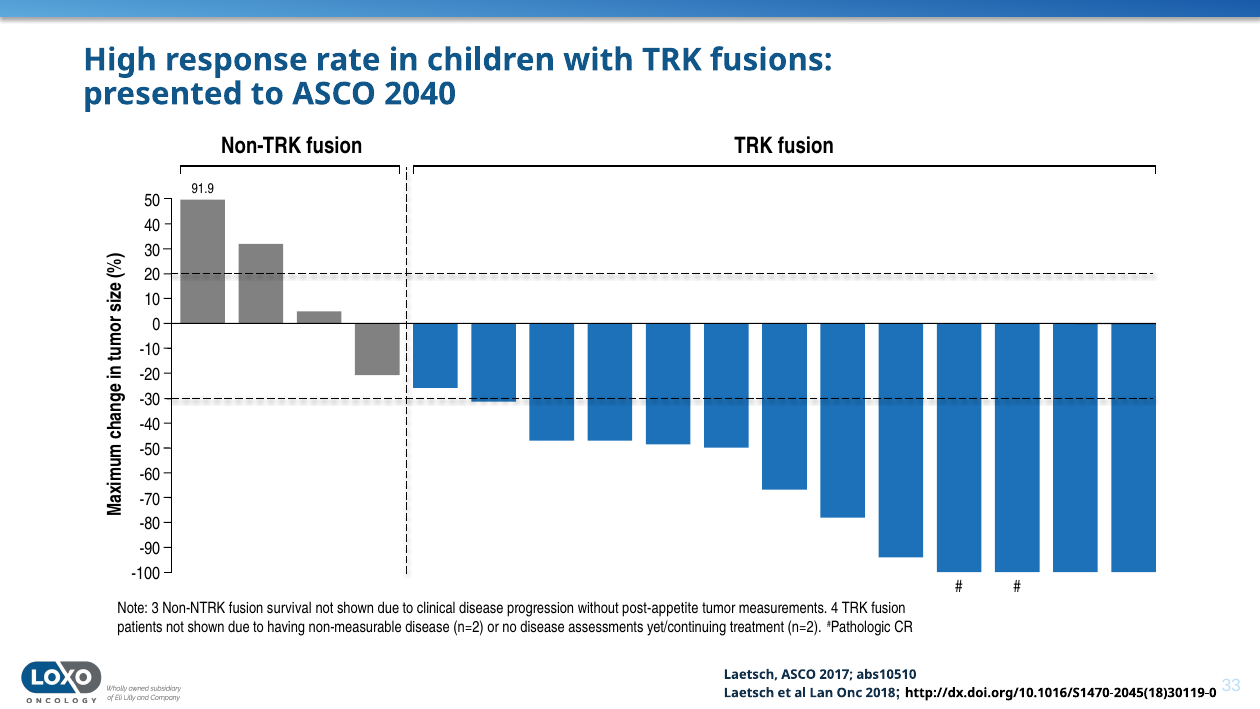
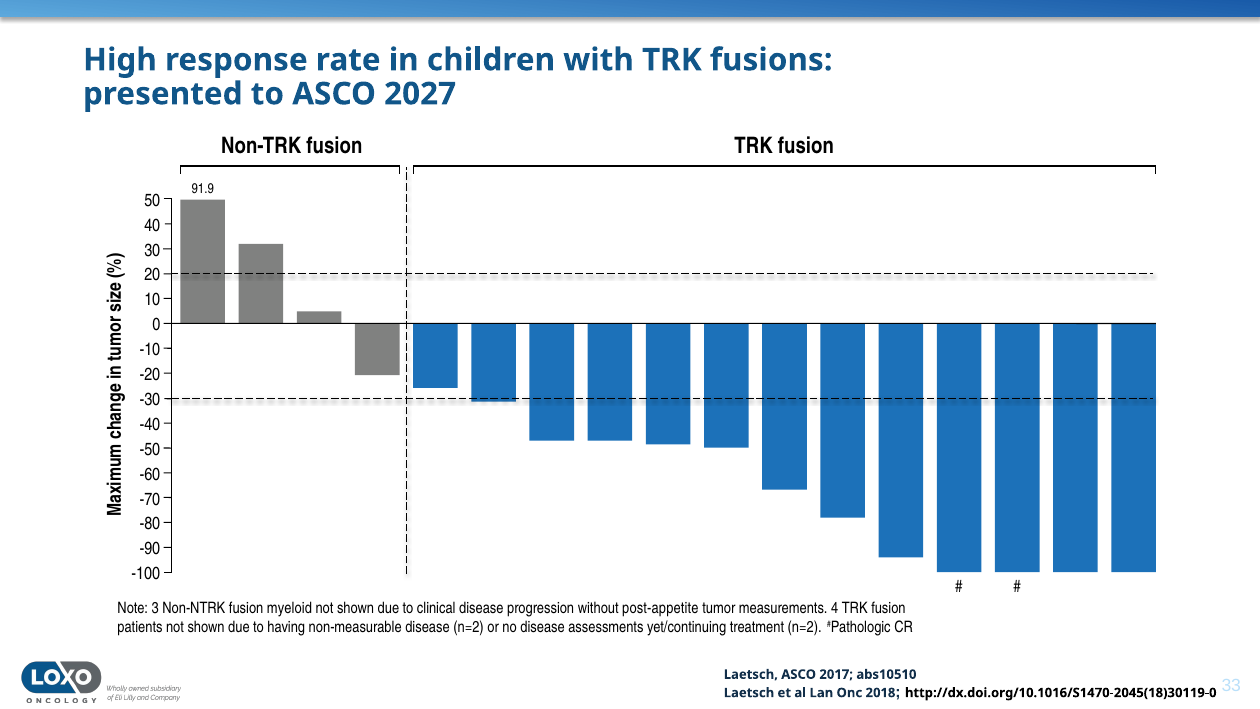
2040: 2040 -> 2027
survival: survival -> myeloid
